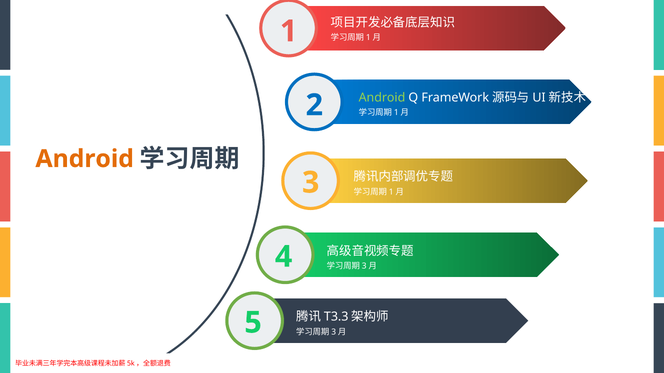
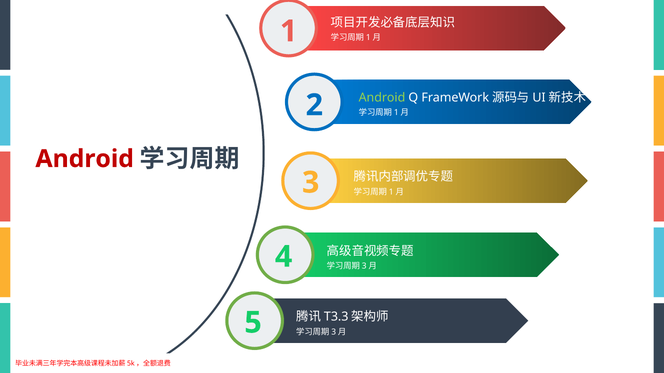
Android at (85, 159) colour: orange -> red
